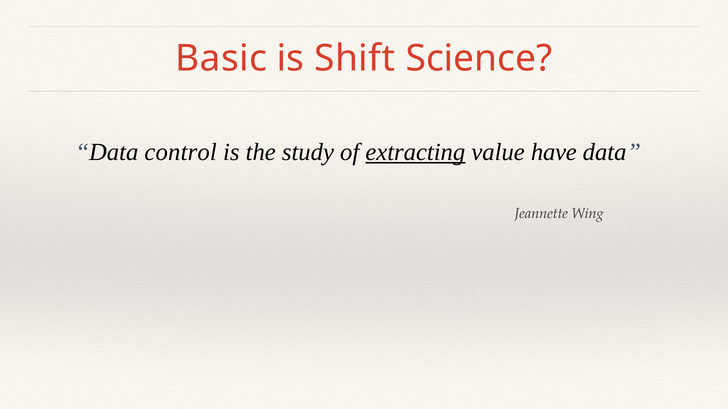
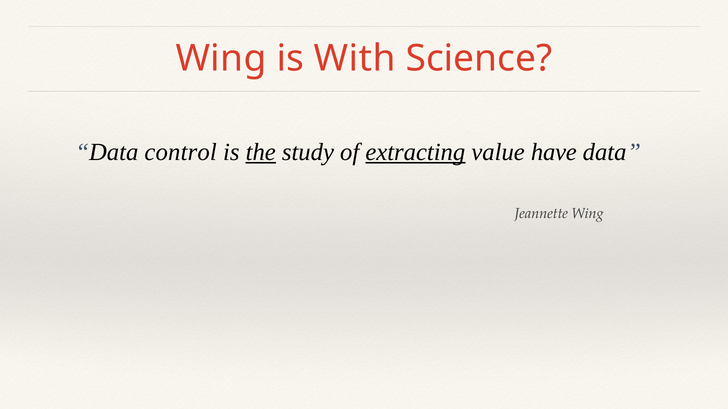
Basic at (221, 59): Basic -> Wing
Shift: Shift -> With
the underline: none -> present
